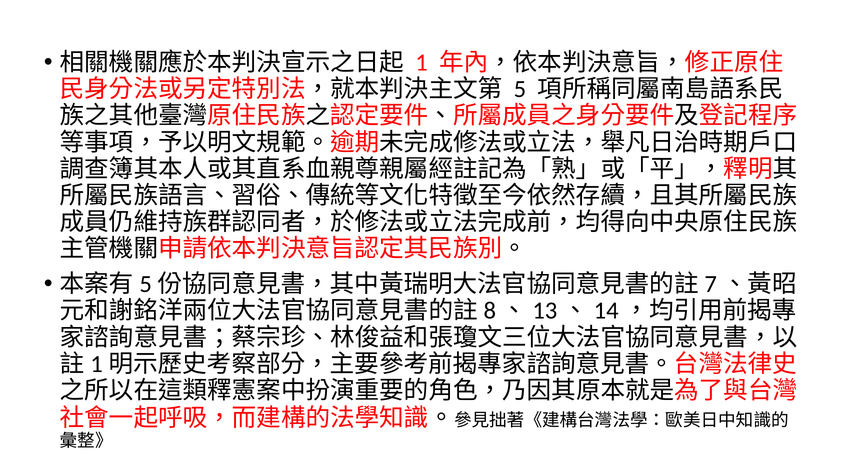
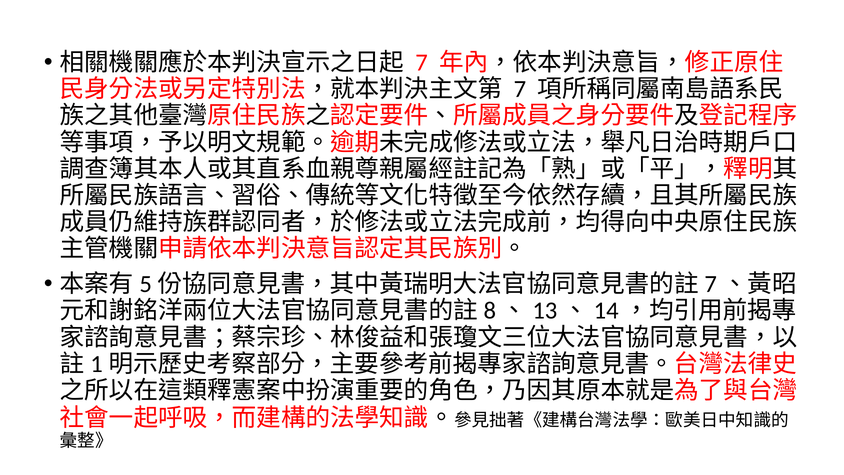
1 at (422, 63): 1 -> 7
5 at (520, 89): 5 -> 7
